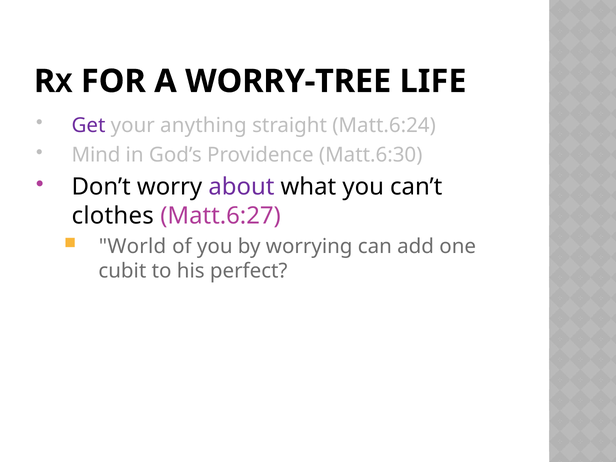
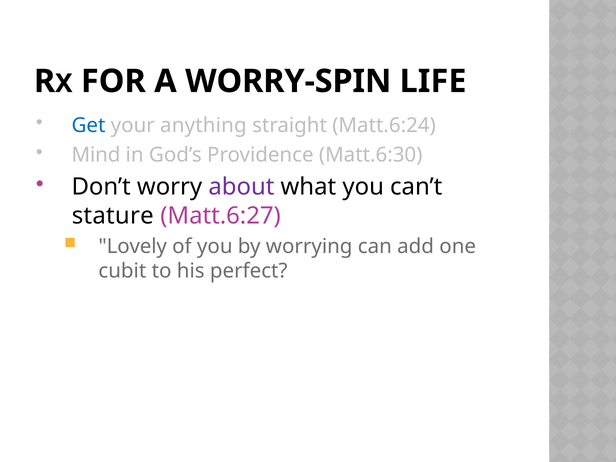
WORRY-TREE: WORRY-TREE -> WORRY-SPIN
Get colour: purple -> blue
clothes: clothes -> stature
World: World -> Lovely
